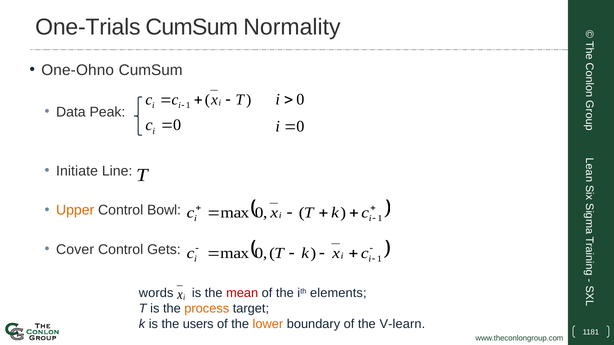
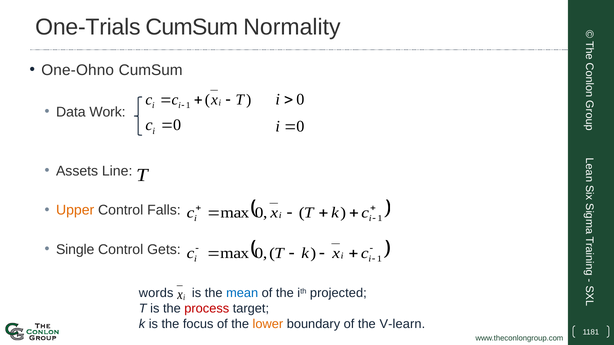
Peak: Peak -> Work
Initiate: Initiate -> Assets
Bowl: Bowl -> Falls
Cover: Cover -> Single
mean colour: red -> blue
elements: elements -> projected
process colour: orange -> red
users: users -> focus
